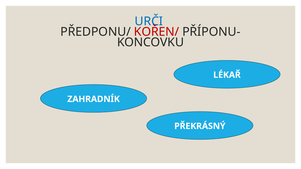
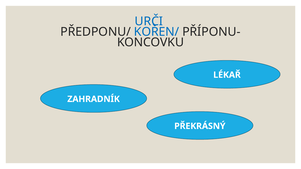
KOŘEN/ colour: red -> blue
